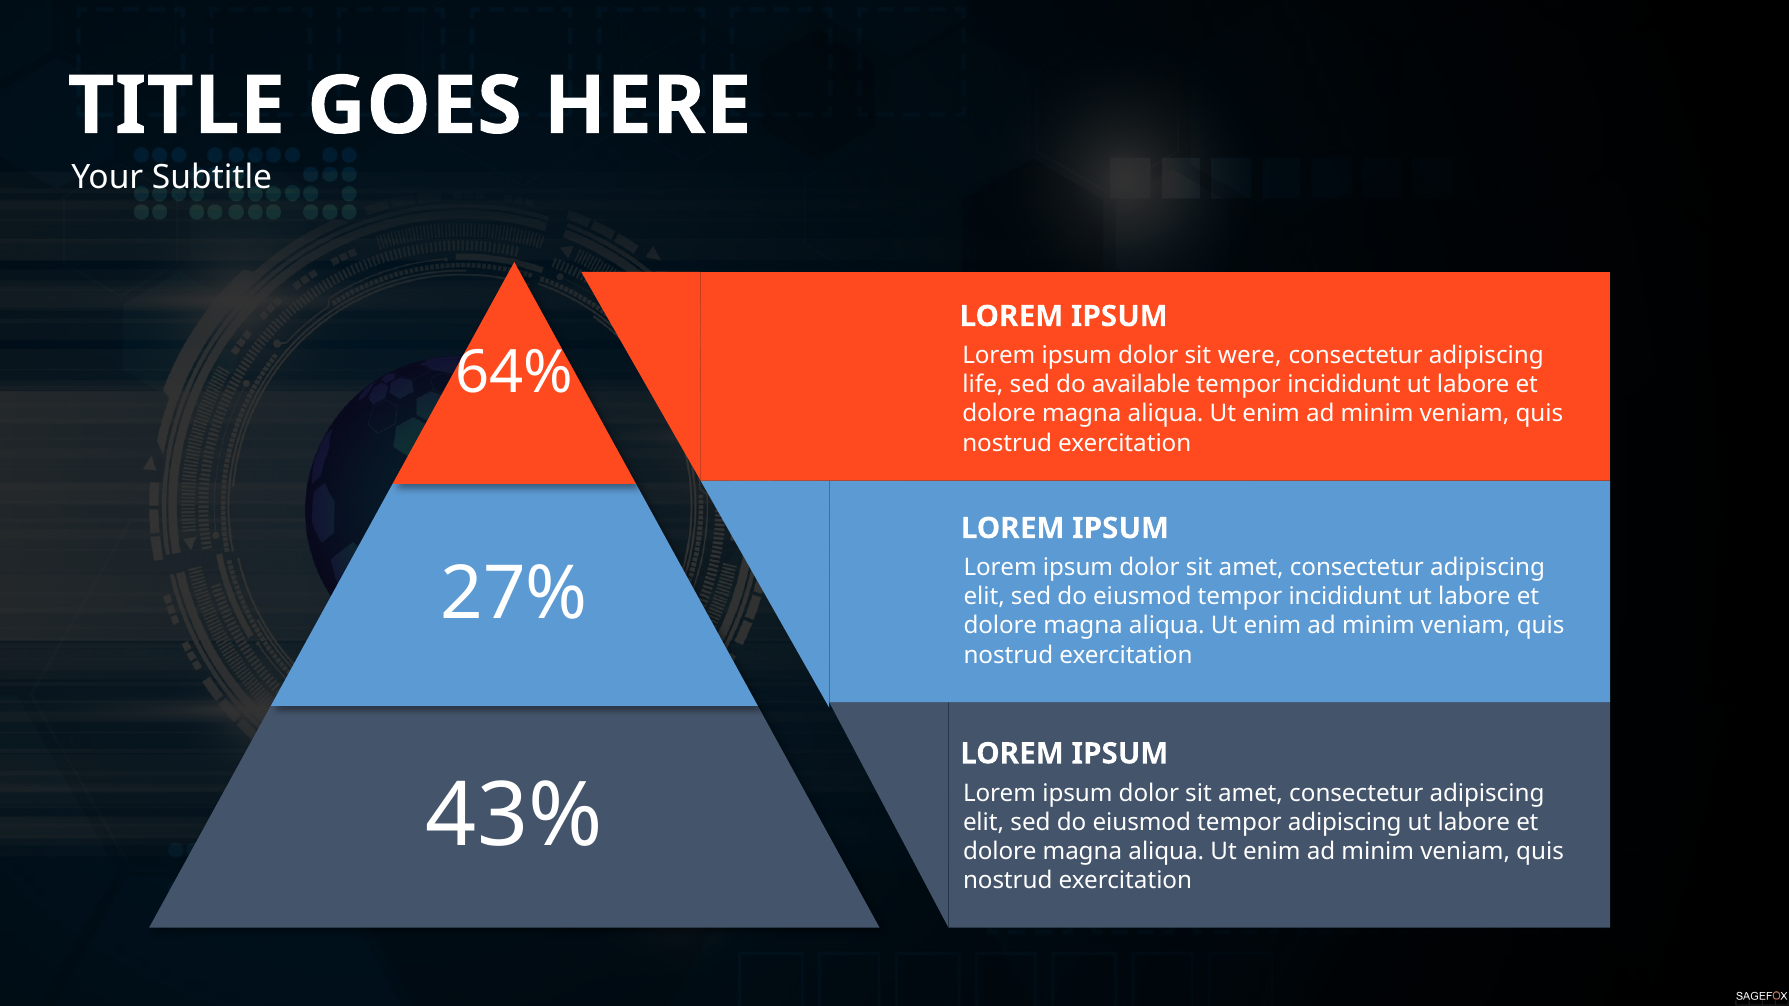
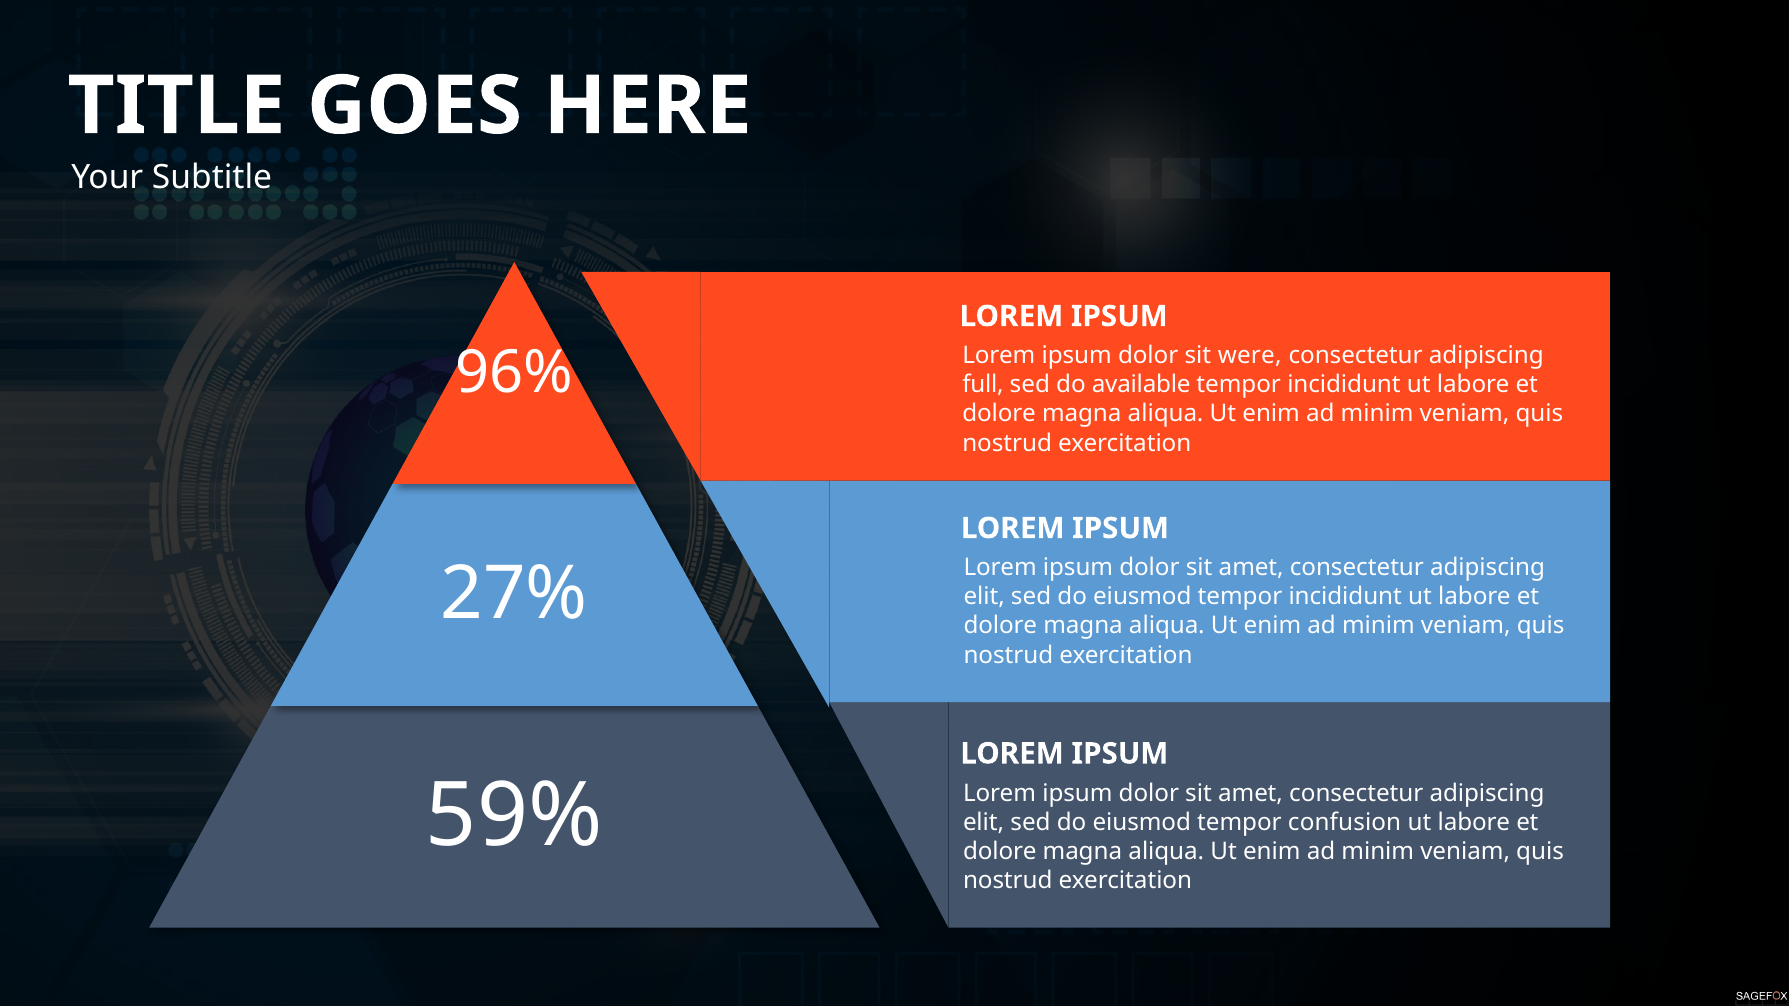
64%: 64% -> 96%
life: life -> full
43%: 43% -> 59%
tempor adipiscing: adipiscing -> confusion
